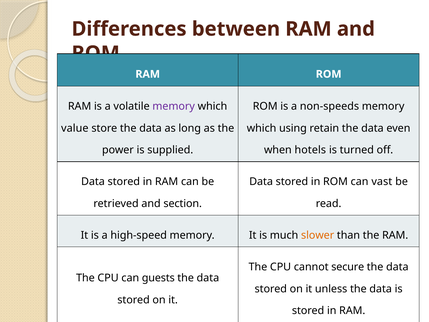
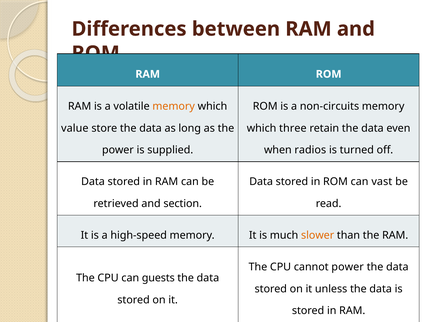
memory at (174, 106) colour: purple -> orange
non-speeds: non-speeds -> non-circuits
using: using -> three
hotels: hotels -> radios
cannot secure: secure -> power
